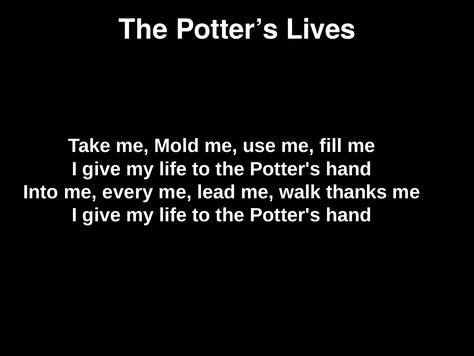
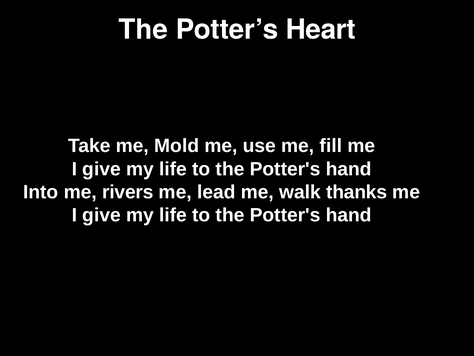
Lives: Lives -> Heart
every: every -> rivers
